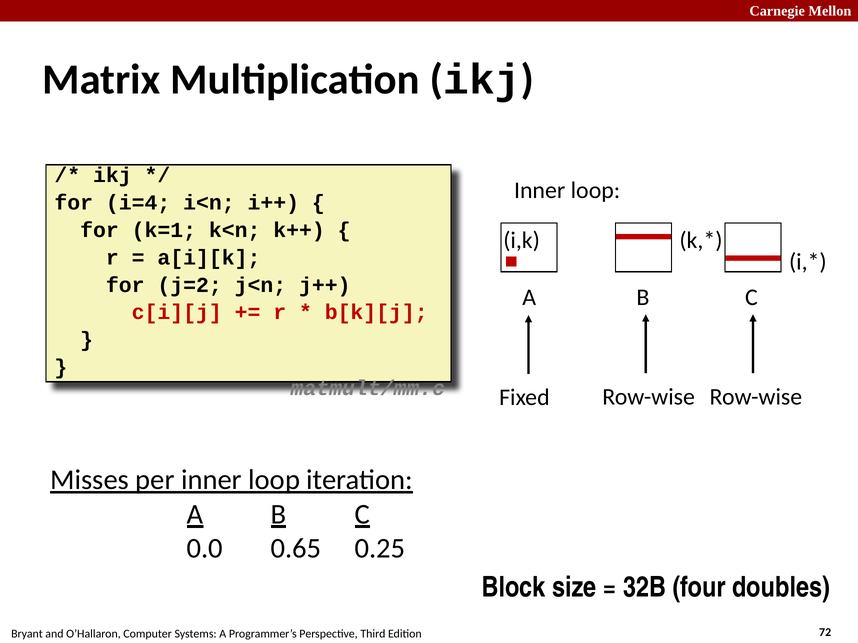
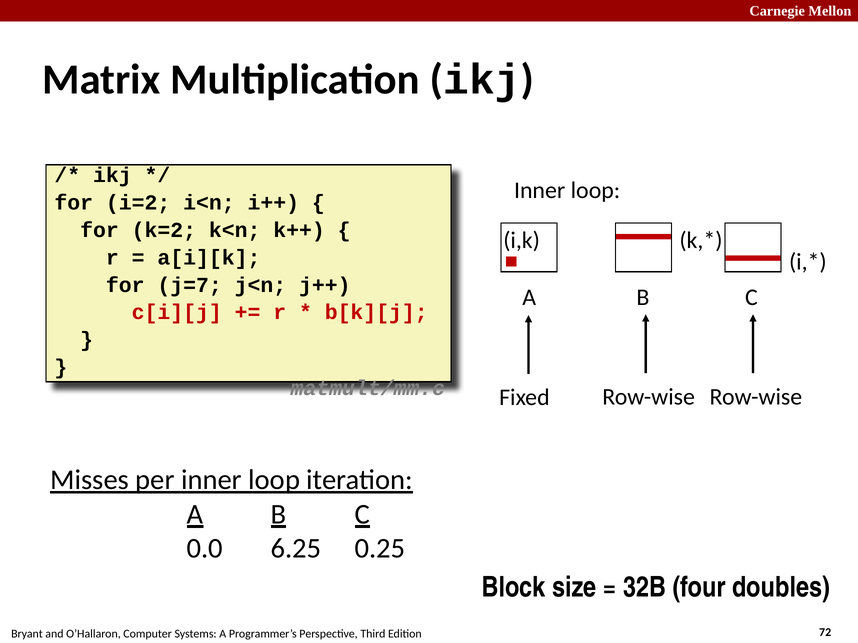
i=4: i=4 -> i=2
k=1: k=1 -> k=2
j=2: j=2 -> j=7
0.65: 0.65 -> 6.25
